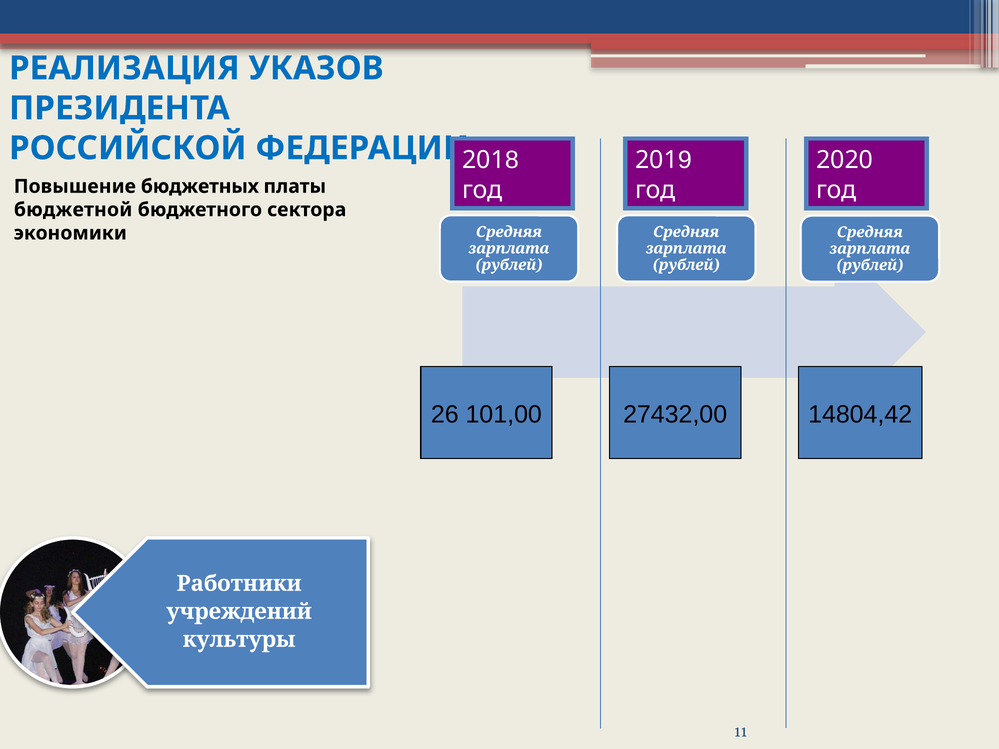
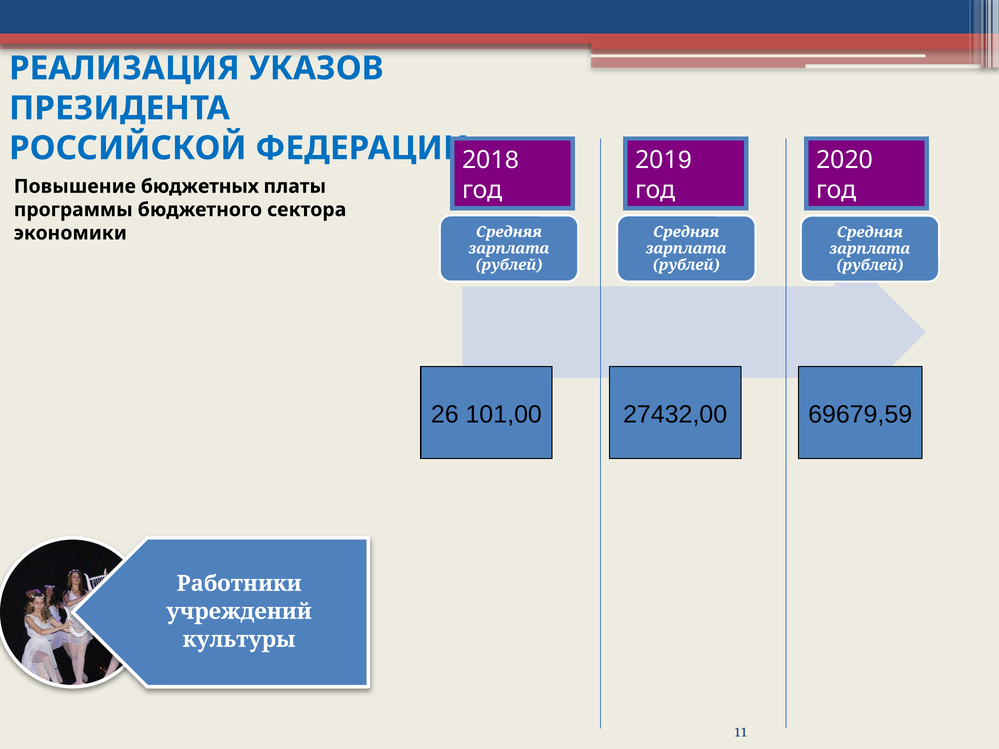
бюджетной: бюджетной -> программы
14804,42: 14804,42 -> 69679,59
